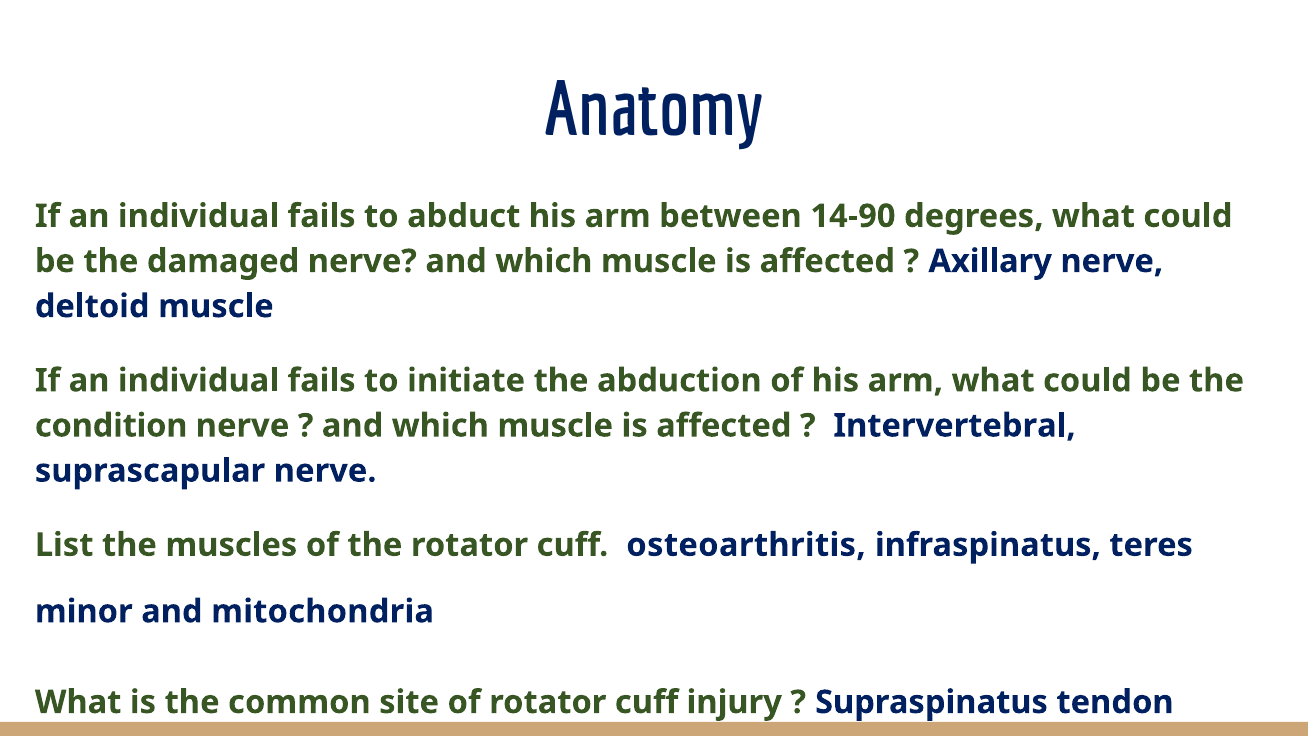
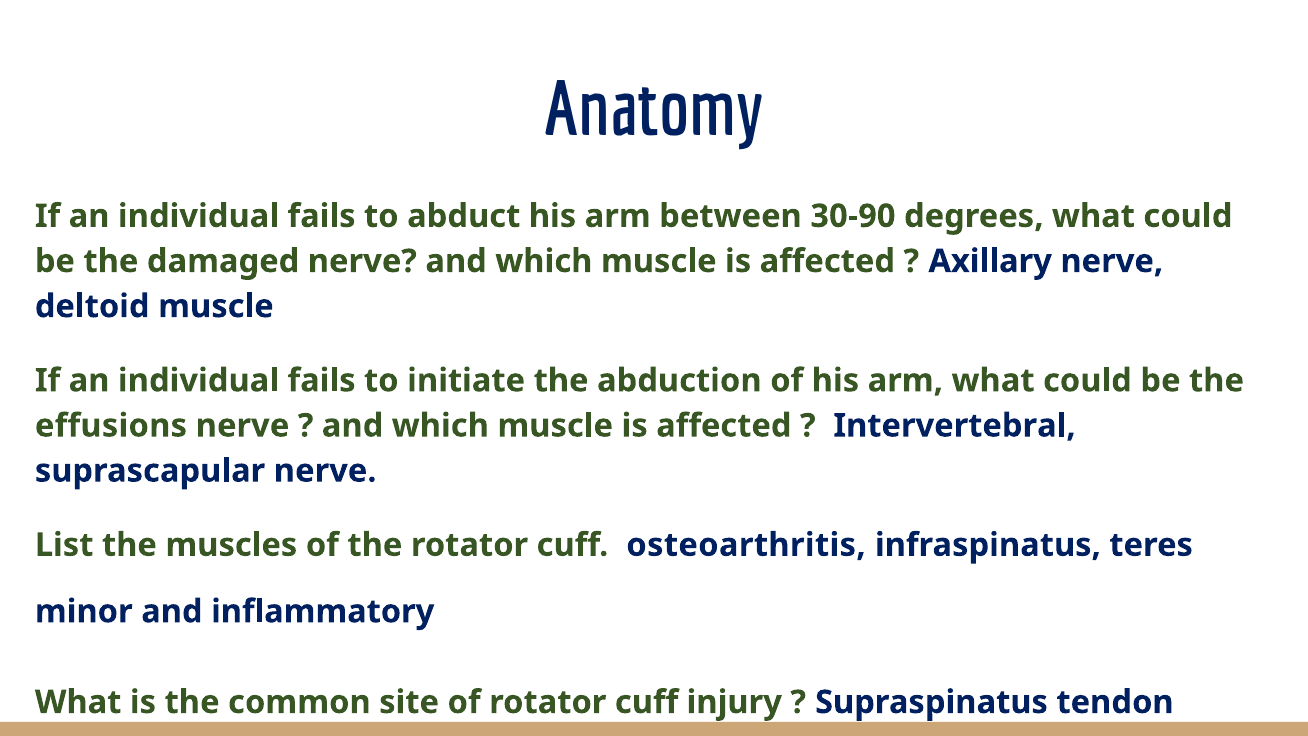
14-90: 14-90 -> 30-90
condition: condition -> effusions
mitochondria: mitochondria -> inflammatory
